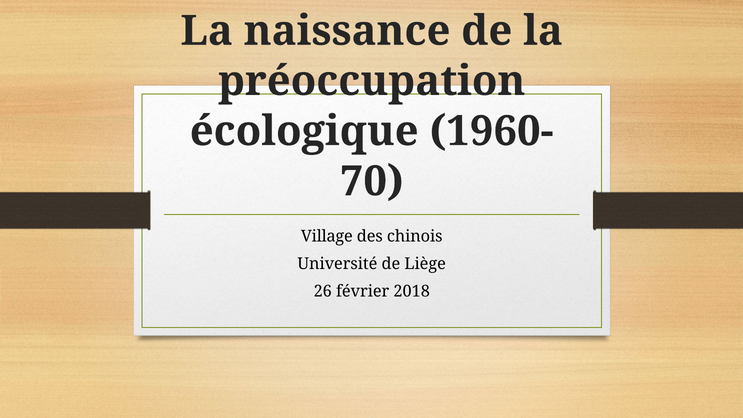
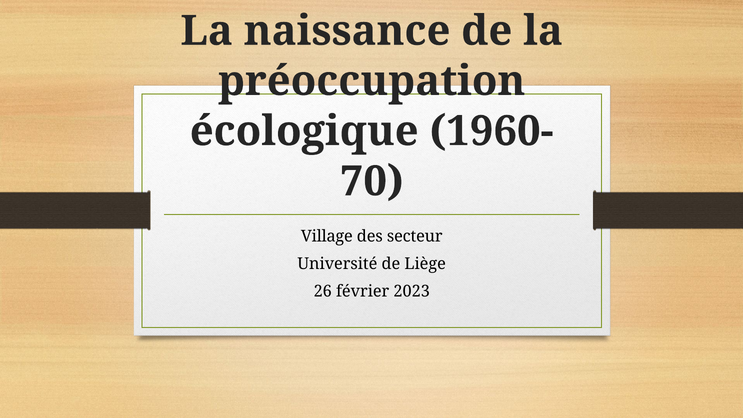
chinois: chinois -> secteur
2018: 2018 -> 2023
